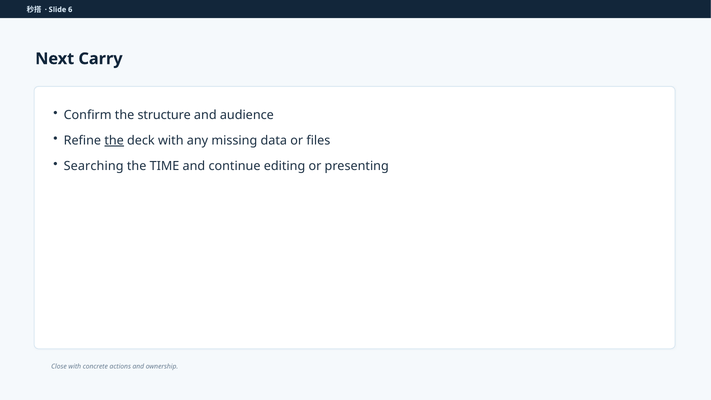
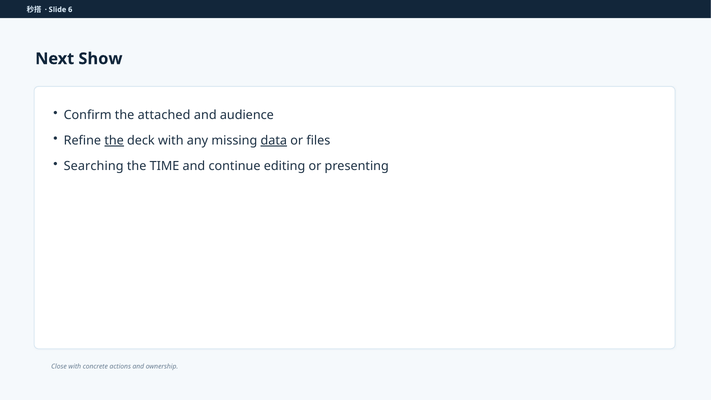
Carry: Carry -> Show
structure: structure -> attached
data underline: none -> present
